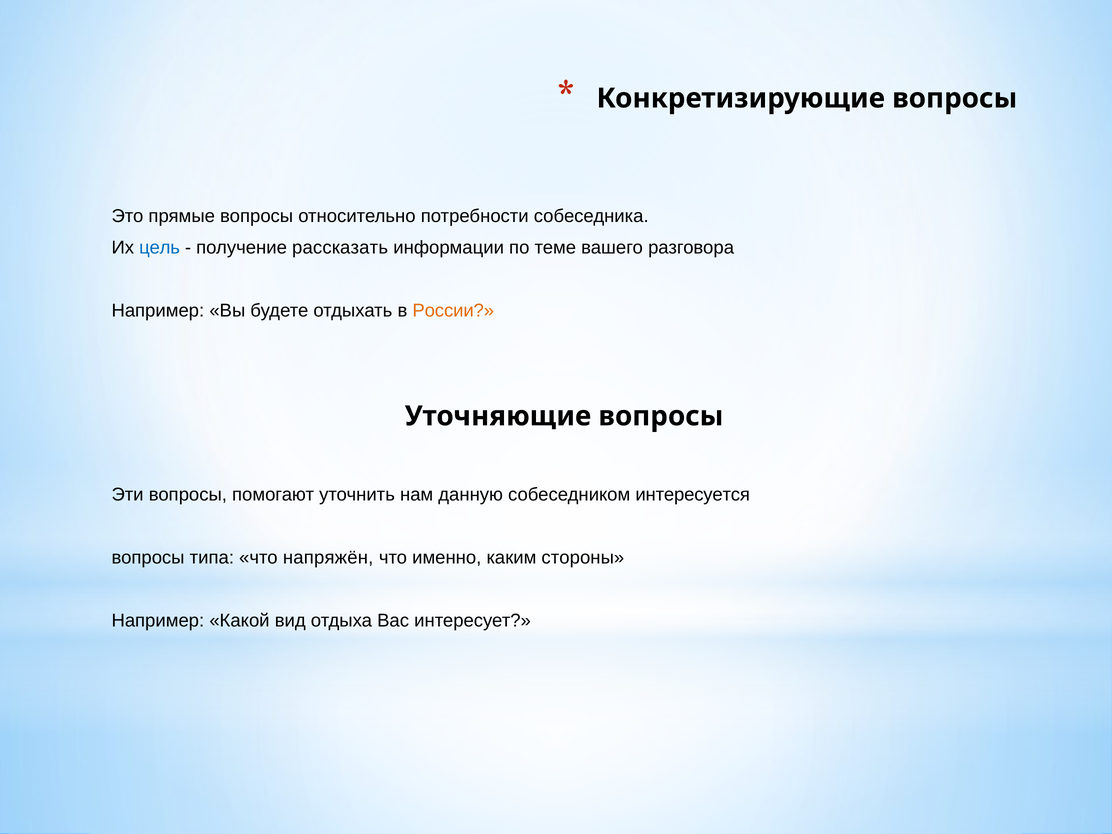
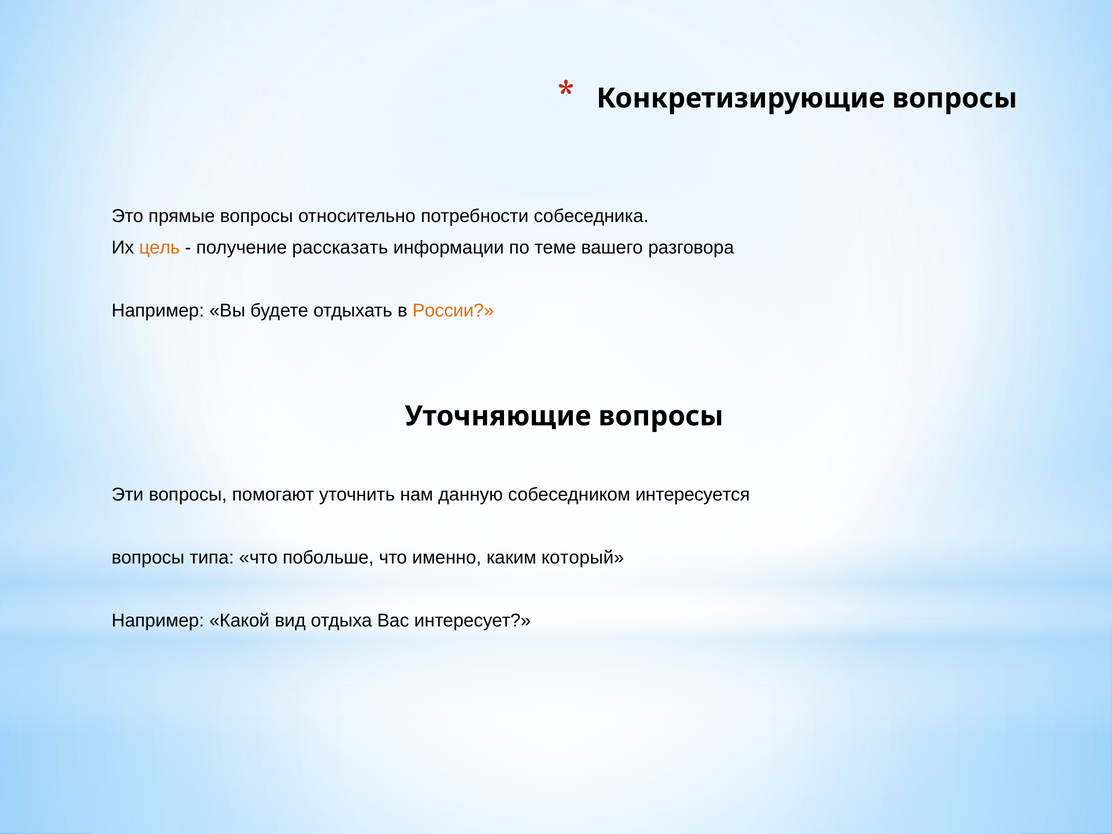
цель colour: blue -> orange
напряжён: напряжён -> побольше
стороны: стороны -> который
